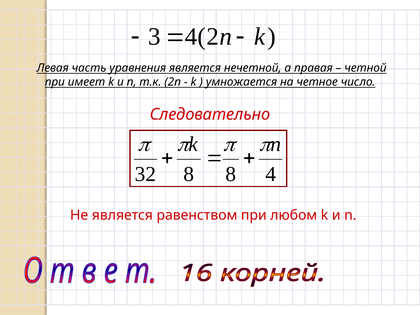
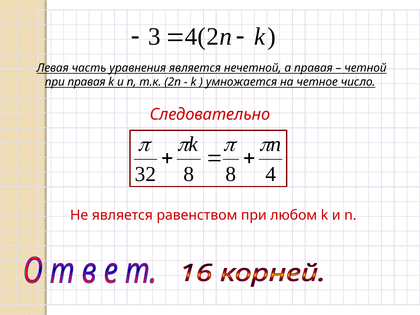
при имеет: имеет -> правая
